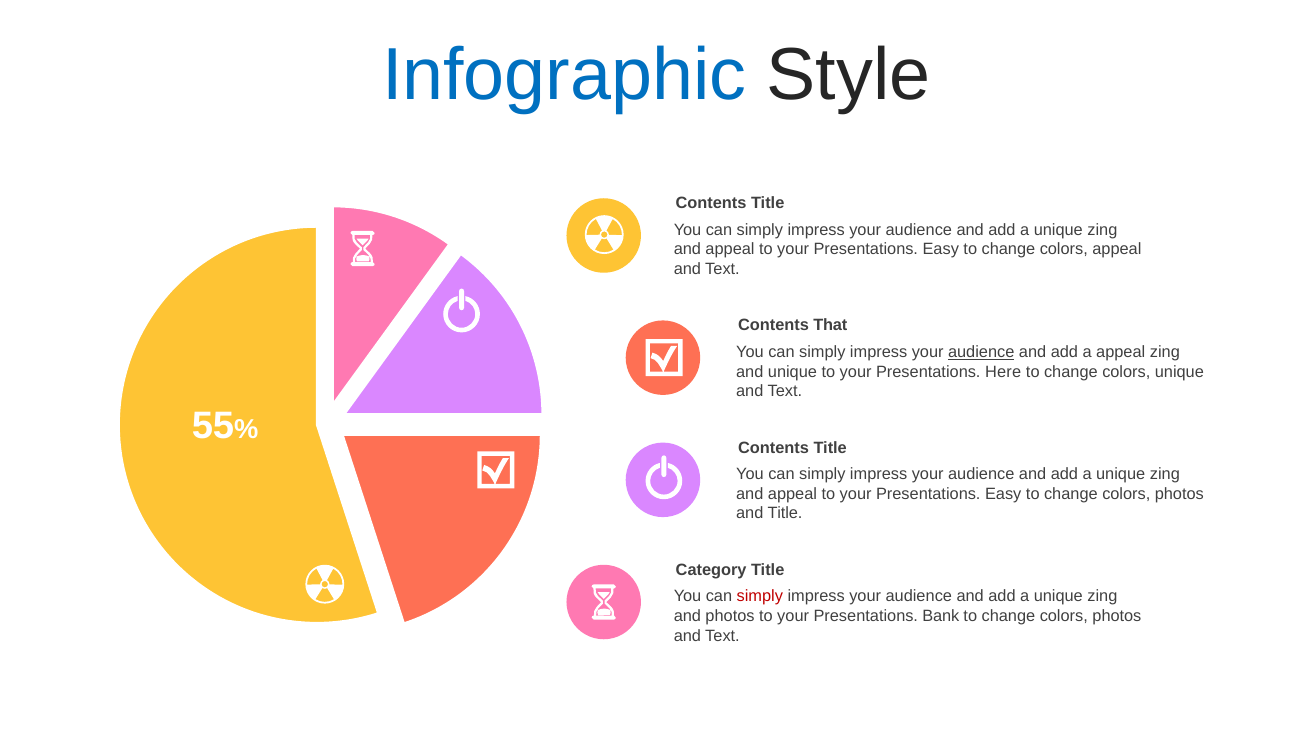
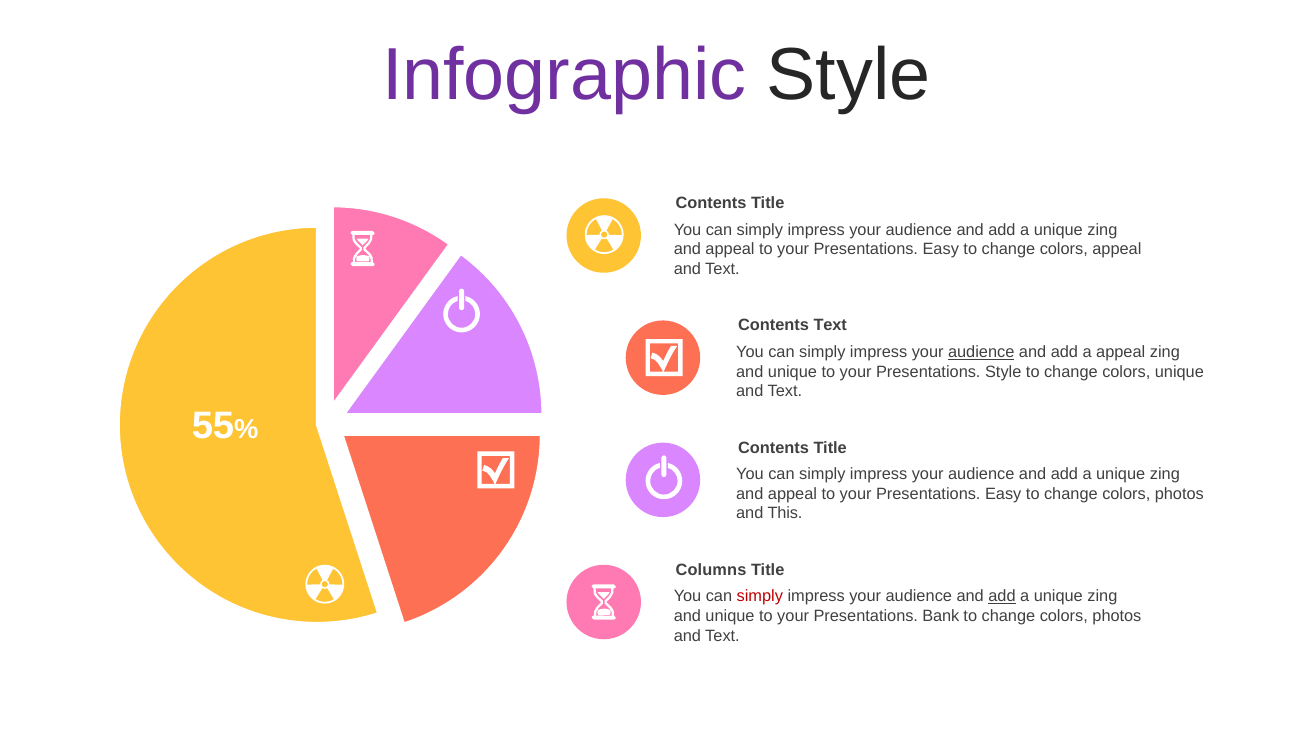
Infographic colour: blue -> purple
Contents That: That -> Text
Presentations Here: Here -> Style
and Title: Title -> This
Category: Category -> Columns
add at (1002, 596) underline: none -> present
photos at (730, 616): photos -> unique
